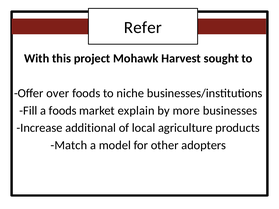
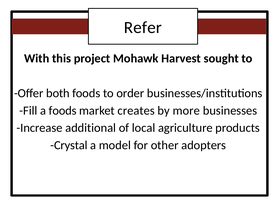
over: over -> both
niche: niche -> order
explain: explain -> creates
Match: Match -> Crystal
